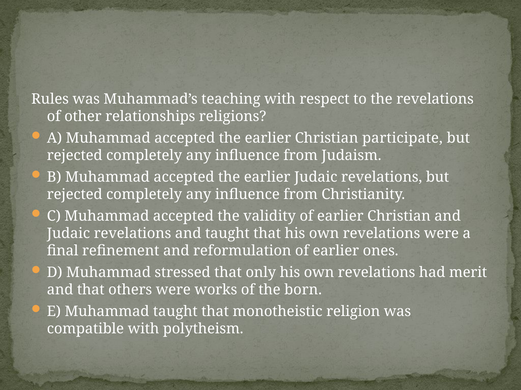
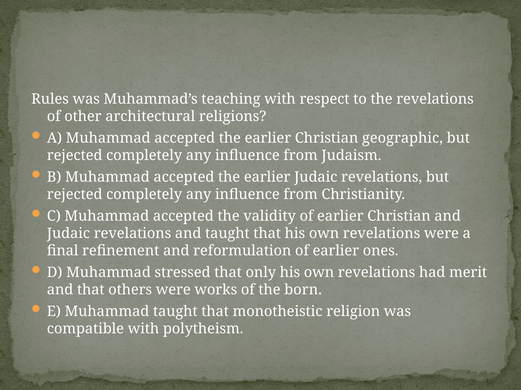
relationships: relationships -> architectural
participate: participate -> geographic
